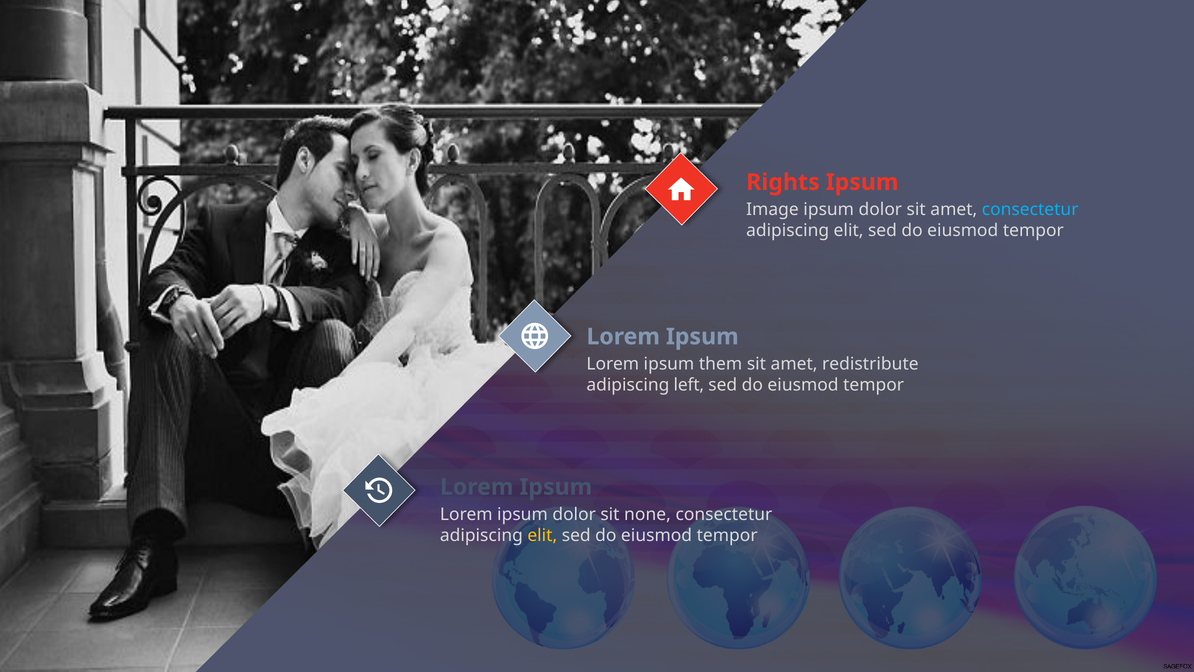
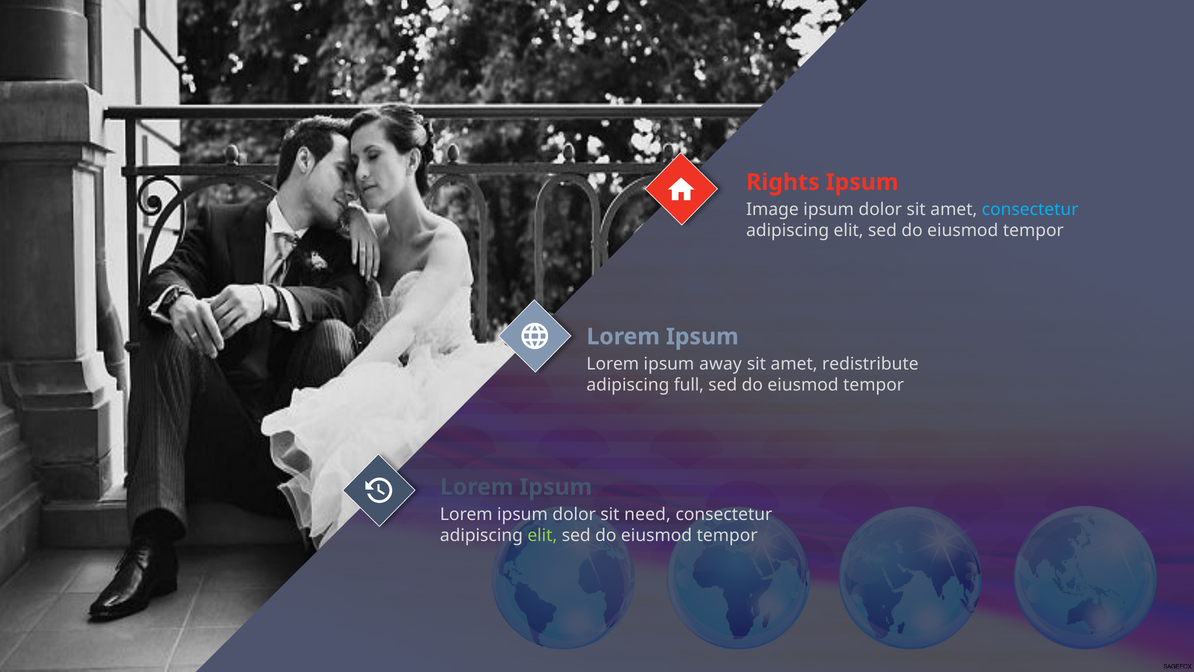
them: them -> away
left: left -> full
none: none -> need
elit at (542, 535) colour: yellow -> light green
